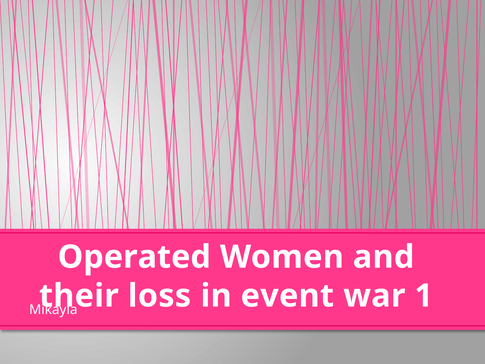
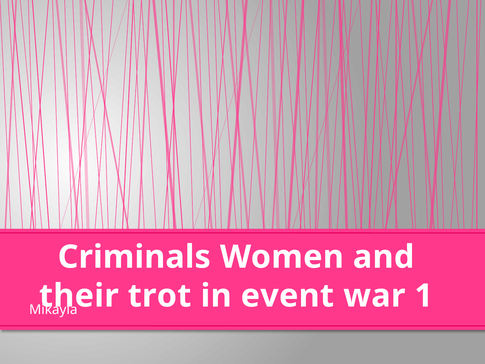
Operated: Operated -> Criminals
loss: loss -> trot
